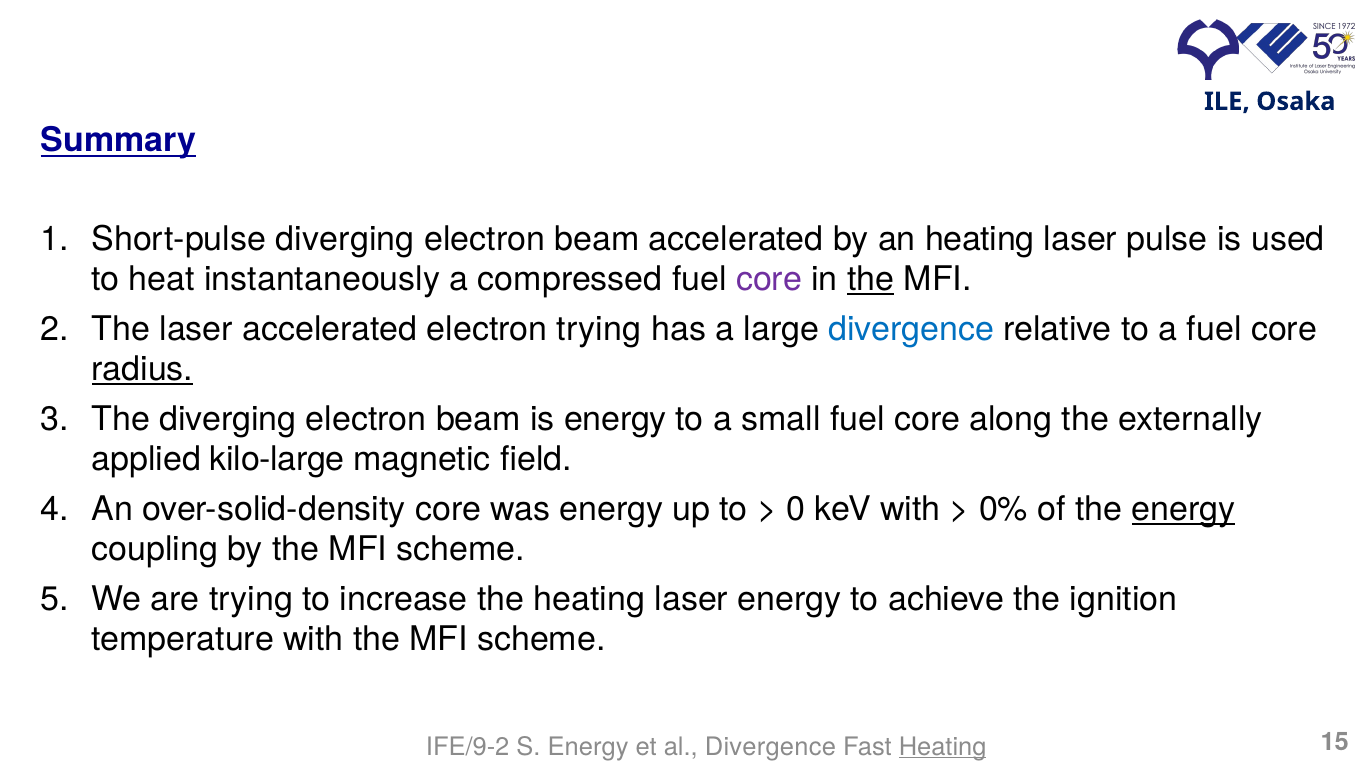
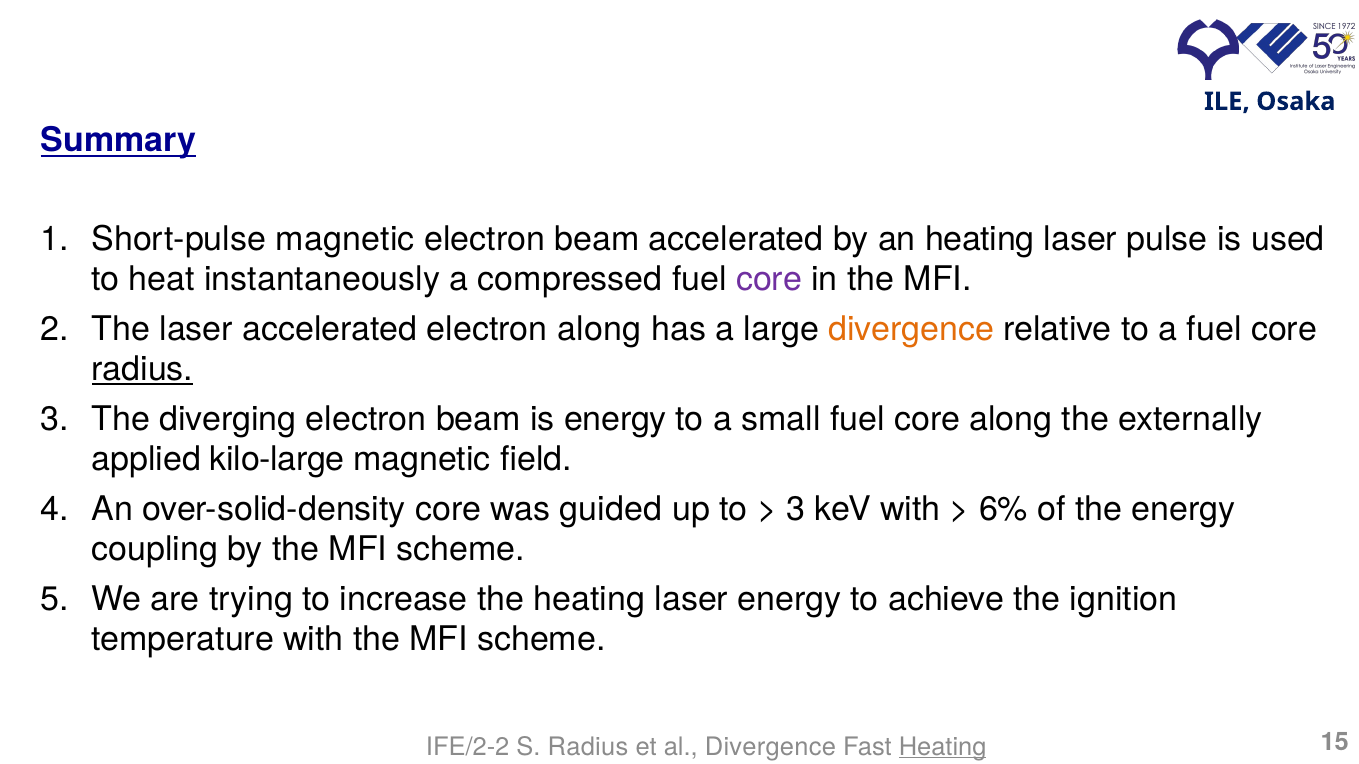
Short-pulse diverging: diverging -> magnetic
the at (871, 280) underline: present -> none
electron trying: trying -> along
divergence at (911, 329) colour: blue -> orange
was energy: energy -> guided
0 at (796, 509): 0 -> 3
0%: 0% -> 6%
energy at (1184, 509) underline: present -> none
IFE/9-2: IFE/9-2 -> IFE/2-2
S Energy: Energy -> Radius
